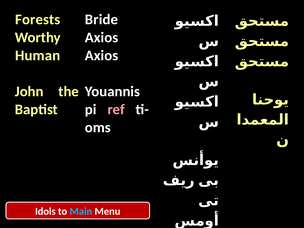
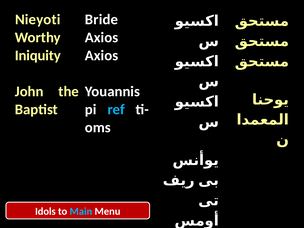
Forests: Forests -> Nieyoti
Human: Human -> Iniquity
ref colour: pink -> light blue
